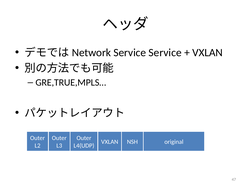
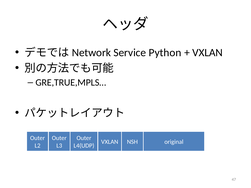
Service Service: Service -> Python
